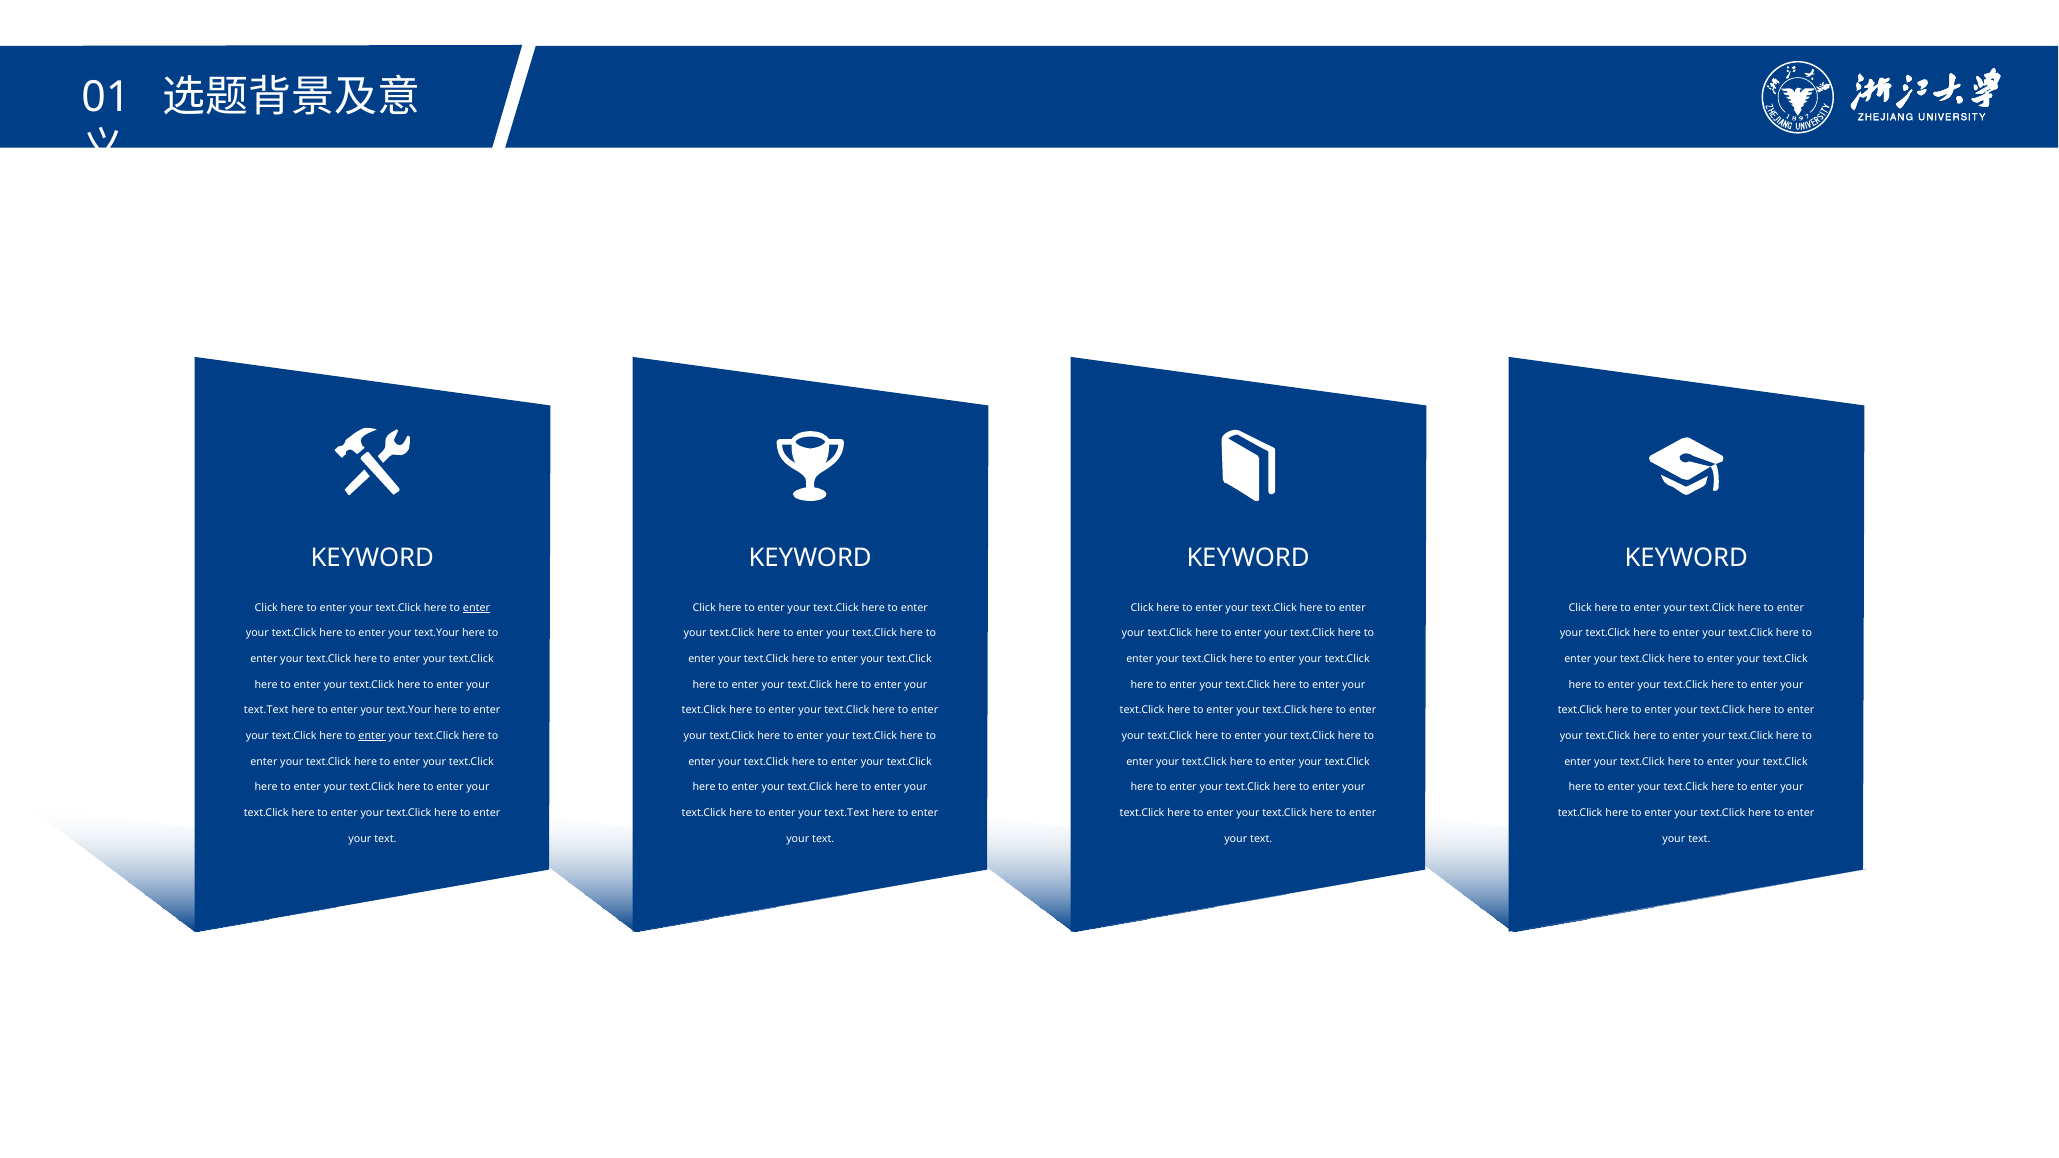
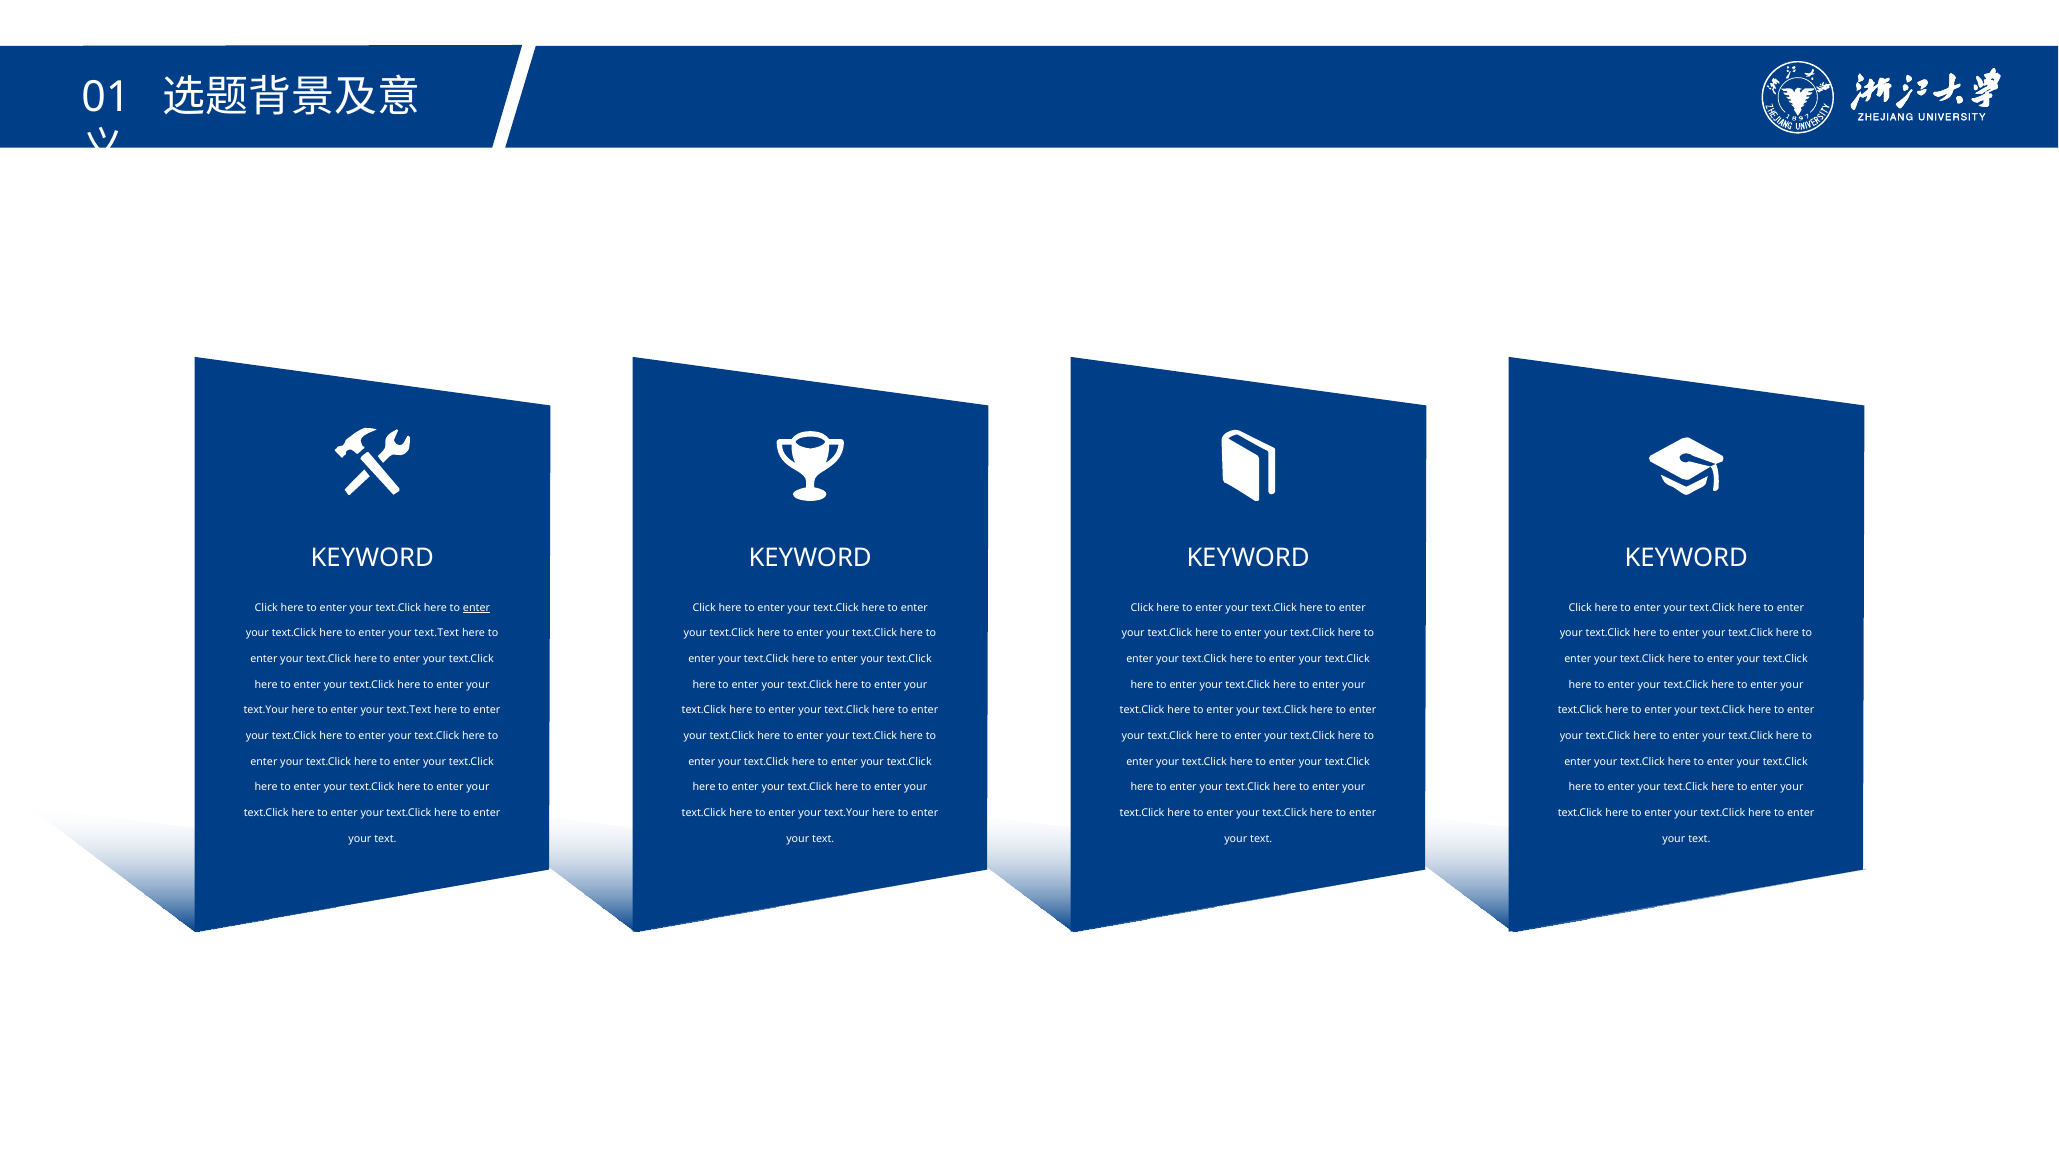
text.Your at (437, 634): text.Your -> text.Text
text.Text at (266, 711): text.Text -> text.Your
text.Your at (409, 711): text.Your -> text.Text
enter at (372, 736) underline: present -> none
text.Text at (847, 813): text.Text -> text.Your
